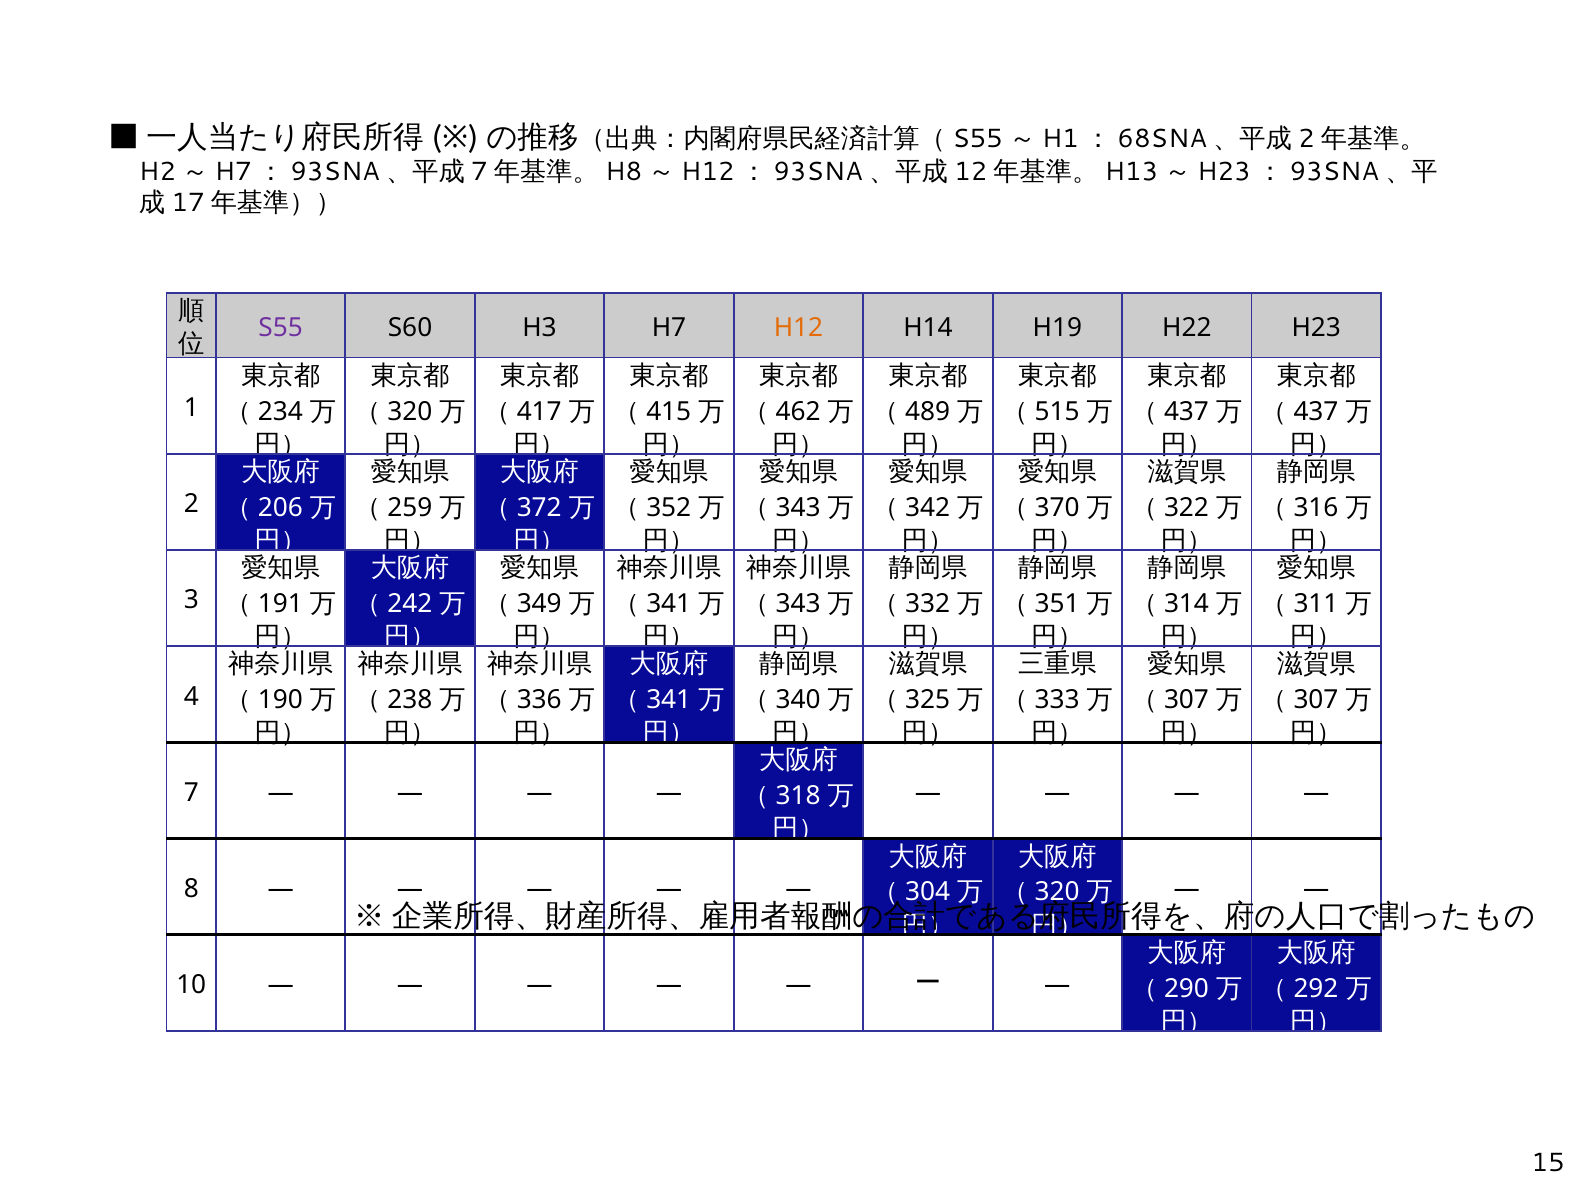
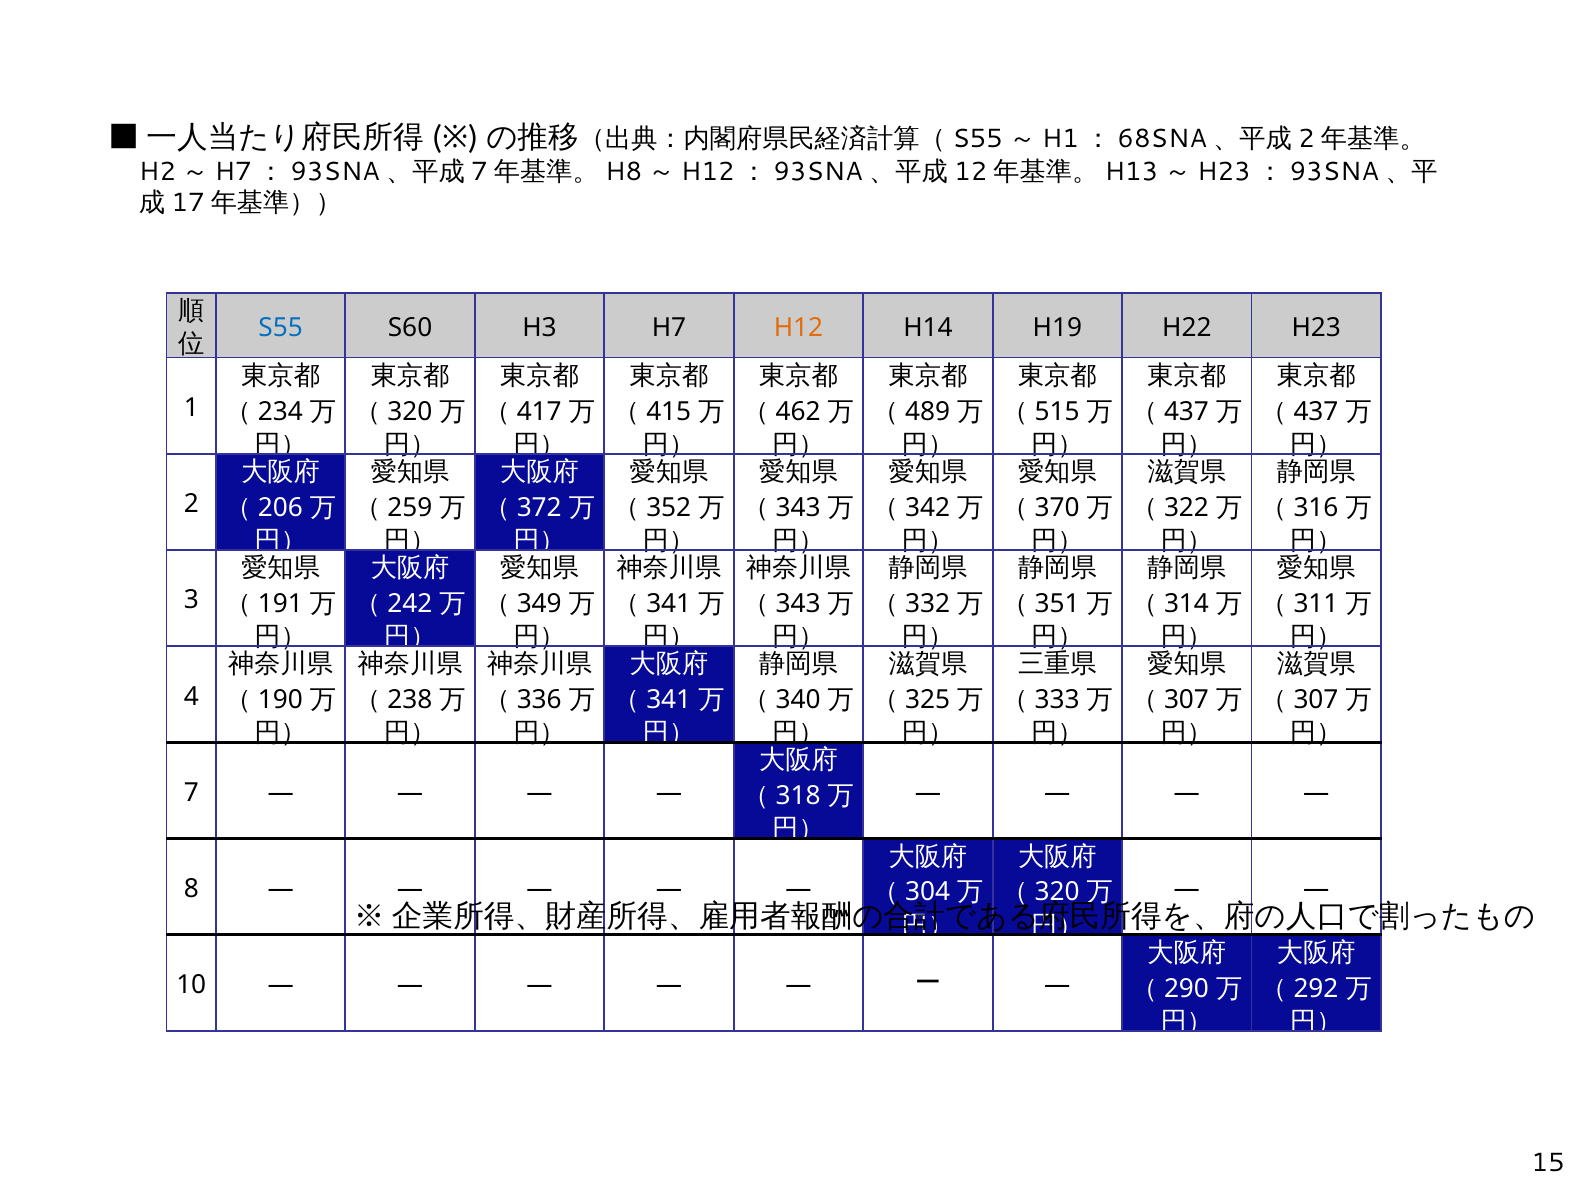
S55 colour: purple -> blue
